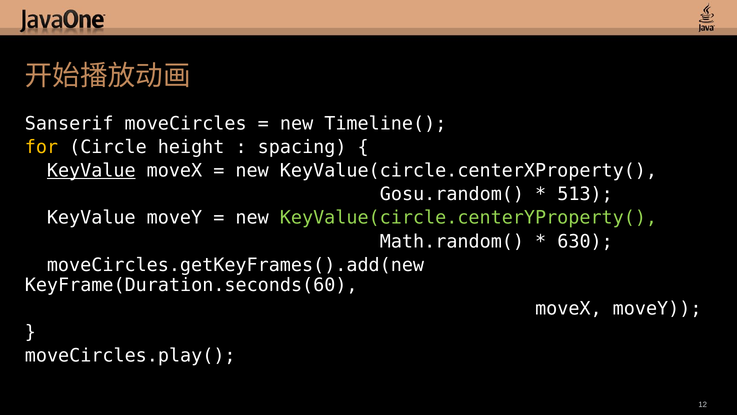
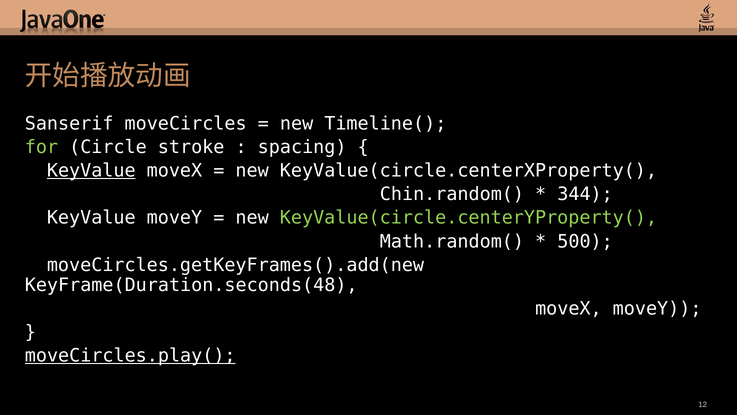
for colour: yellow -> light green
height: height -> stroke
Gosu.random(: Gosu.random( -> Chin.random(
513: 513 -> 344
630: 630 -> 500
KeyFrame(Duration.seconds(60: KeyFrame(Duration.seconds(60 -> KeyFrame(Duration.seconds(48
moveCircles.play( underline: none -> present
